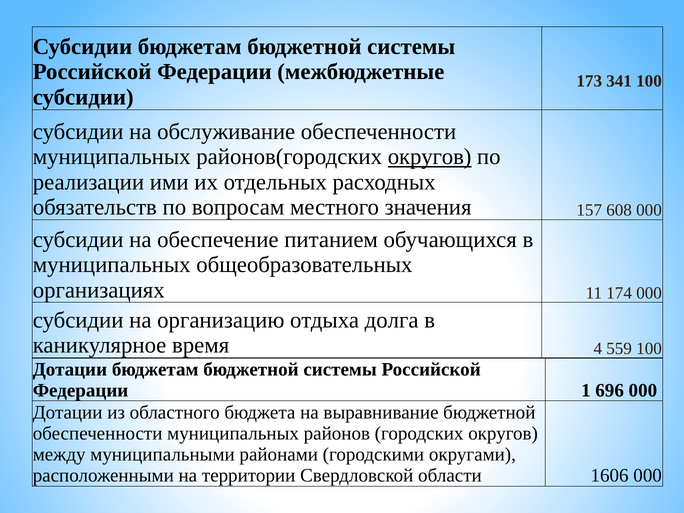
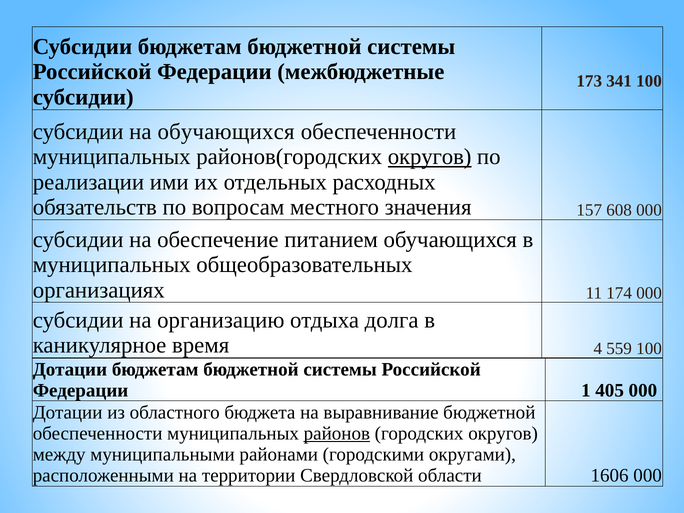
на обслуживание: обслуживание -> обучающихся
696: 696 -> 405
районов underline: none -> present
